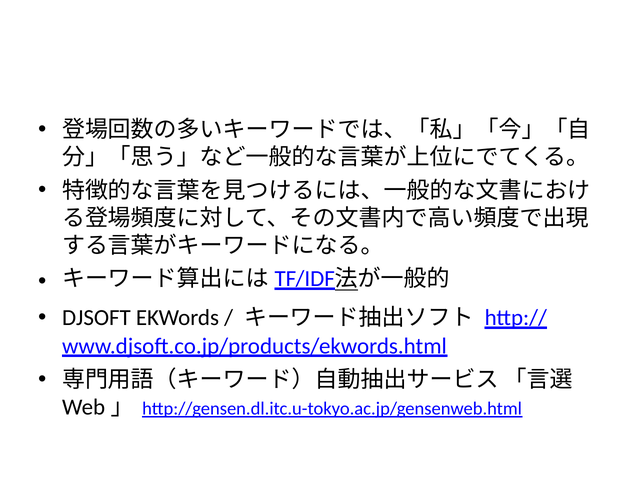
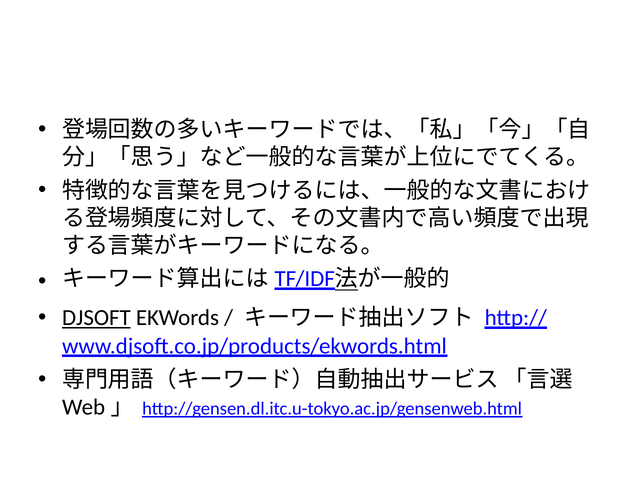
DJSOFT underline: none -> present
